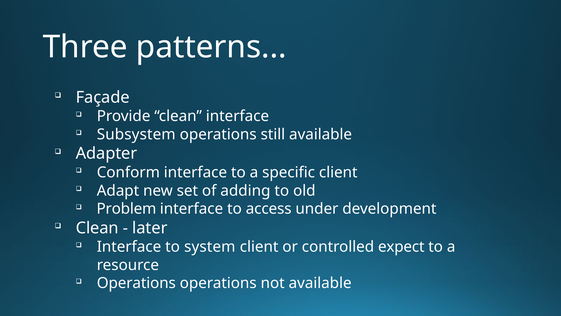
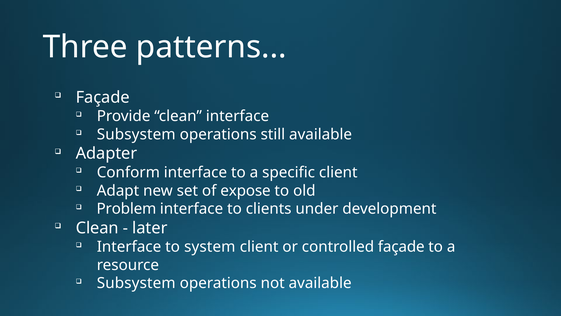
adding: adding -> expose
access: access -> clients
controlled expect: expect -> façade
Operations at (136, 283): Operations -> Subsystem
